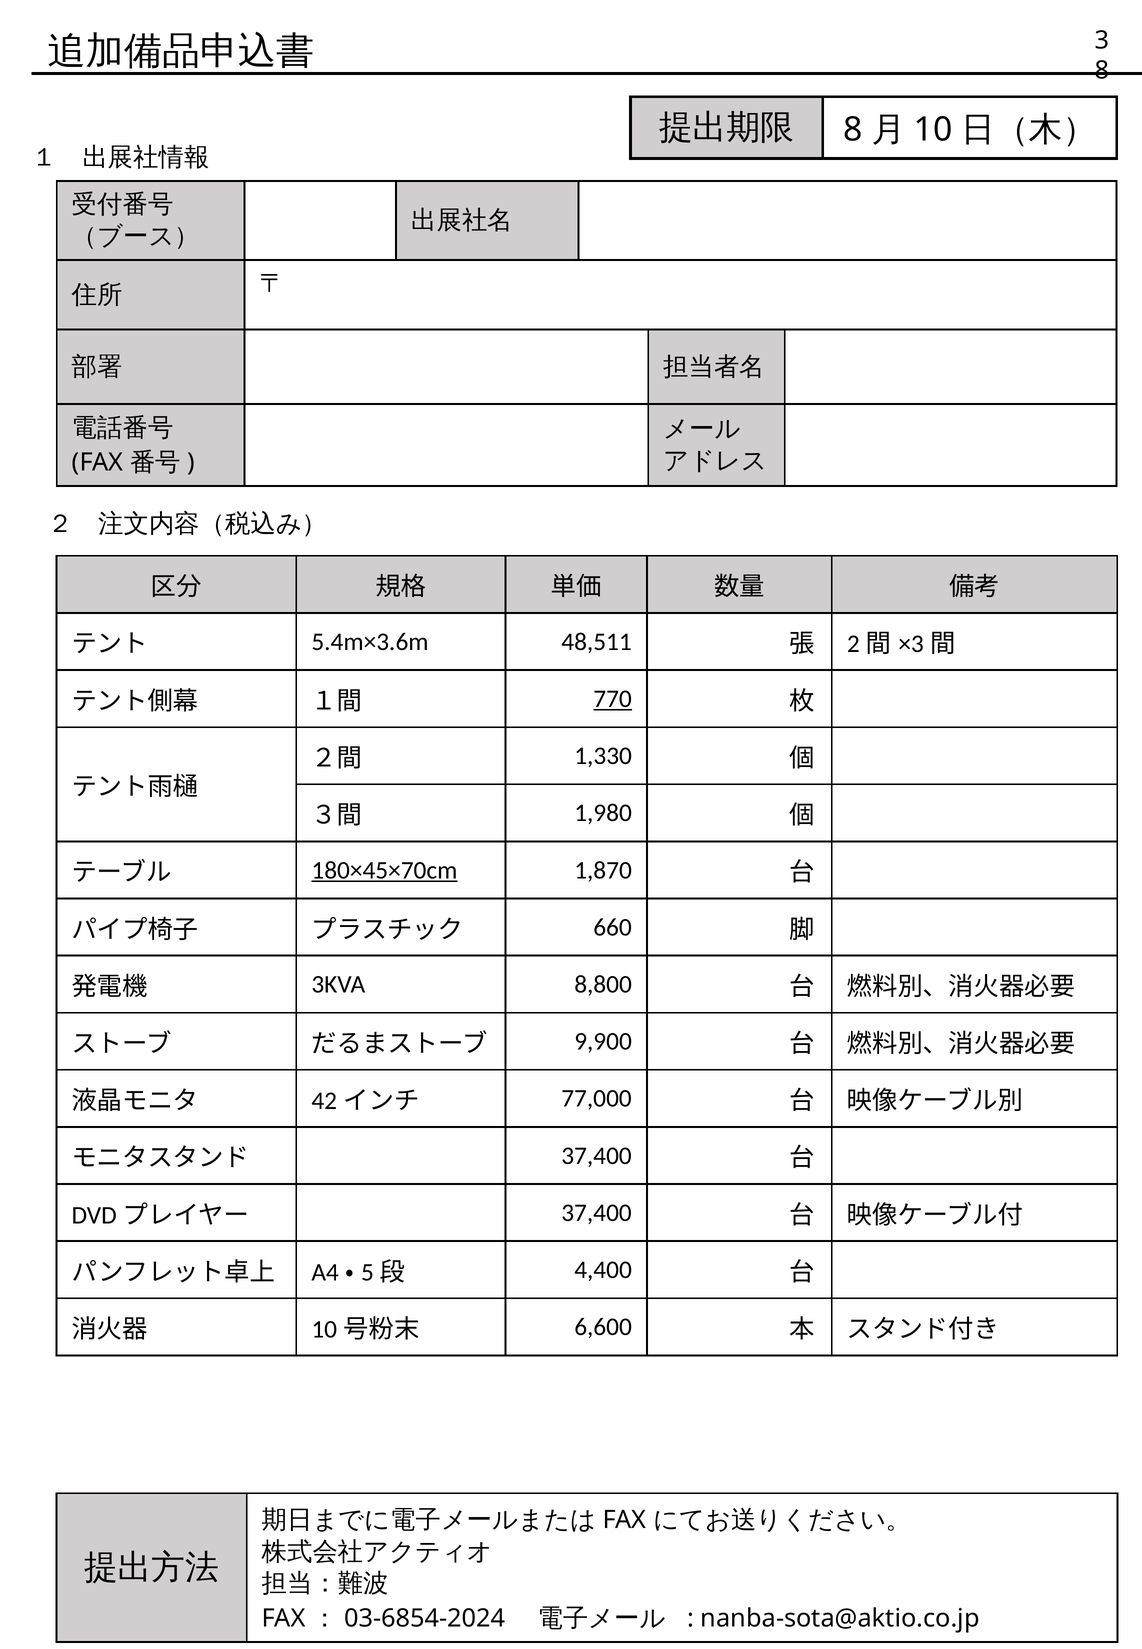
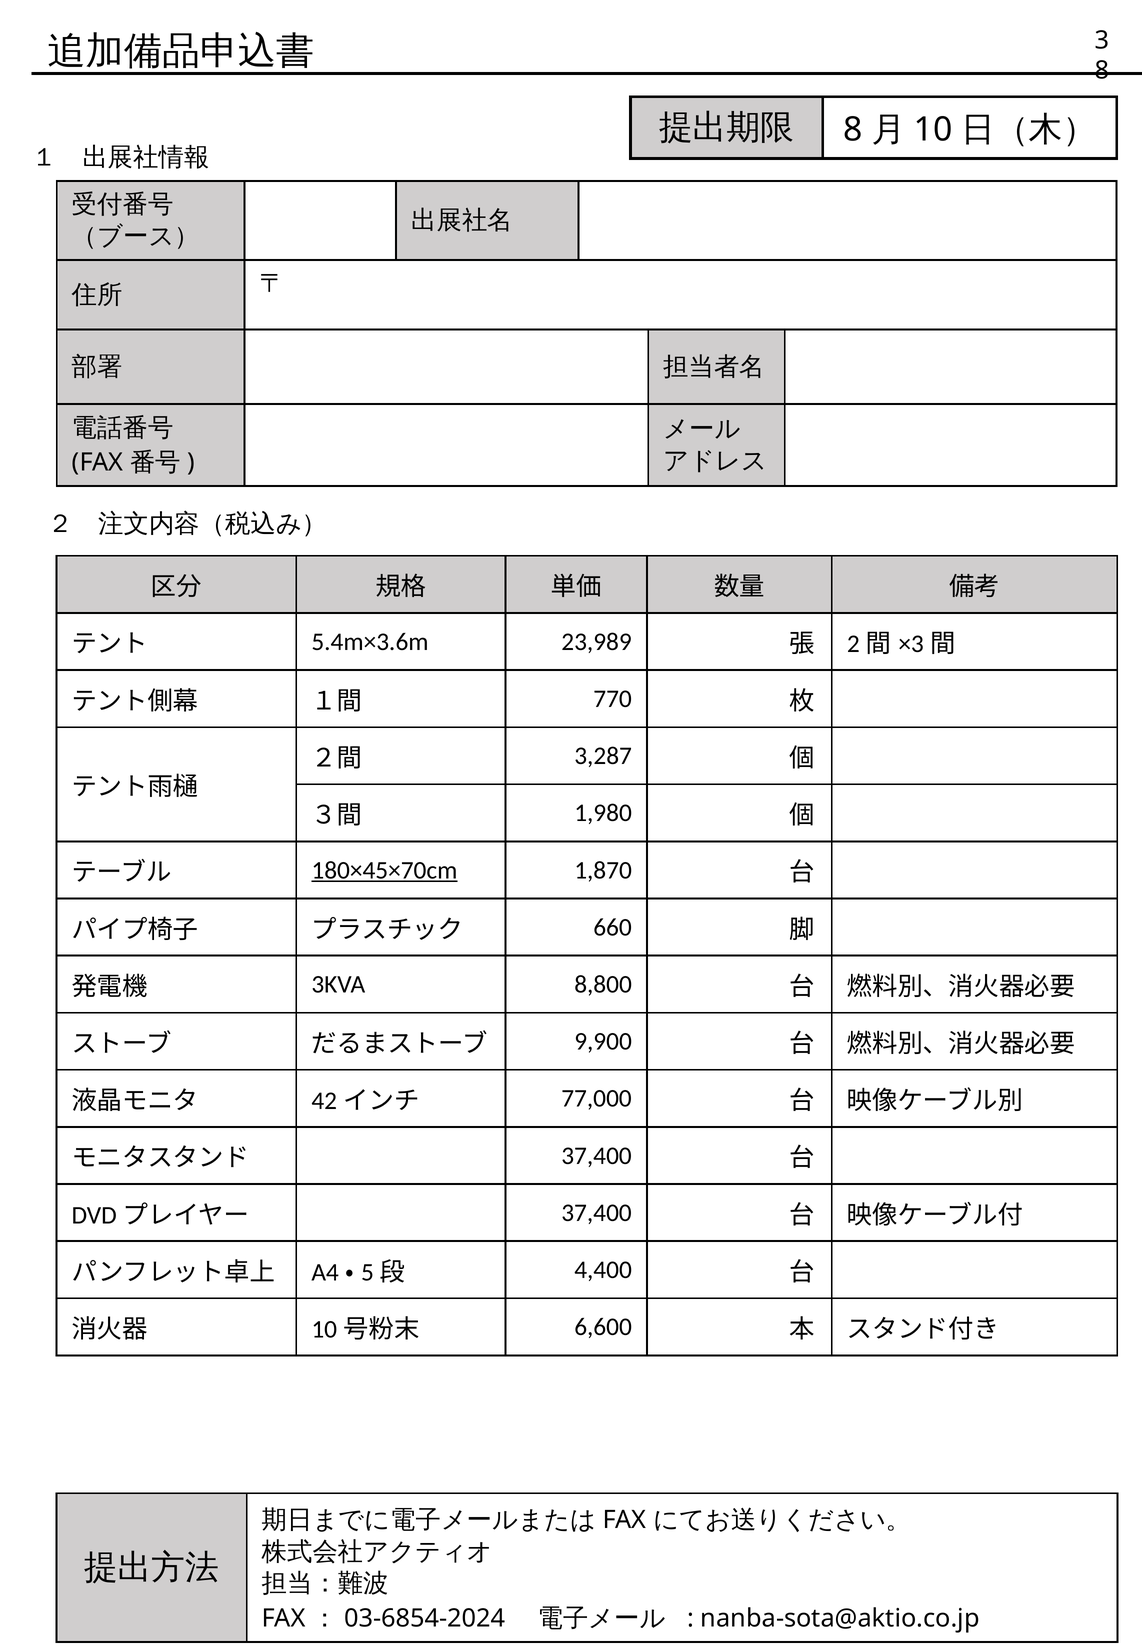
48,511: 48,511 -> 23,989
770 underline: present -> none
1,330: 1,330 -> 3,287
